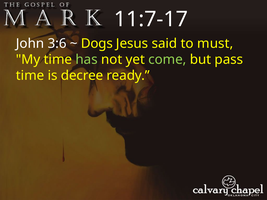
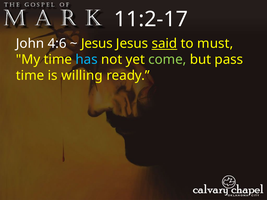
11:7-17: 11:7-17 -> 11:2-17
3:6: 3:6 -> 4:6
Dogs at (97, 44): Dogs -> Jesus
said underline: none -> present
has colour: light green -> light blue
decree: decree -> willing
